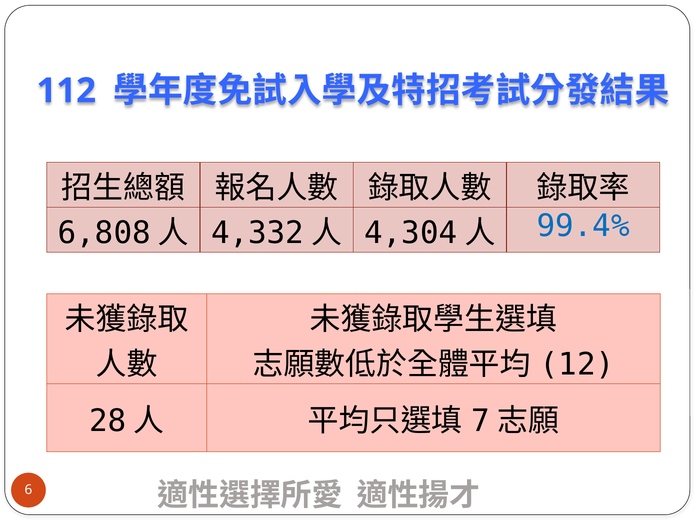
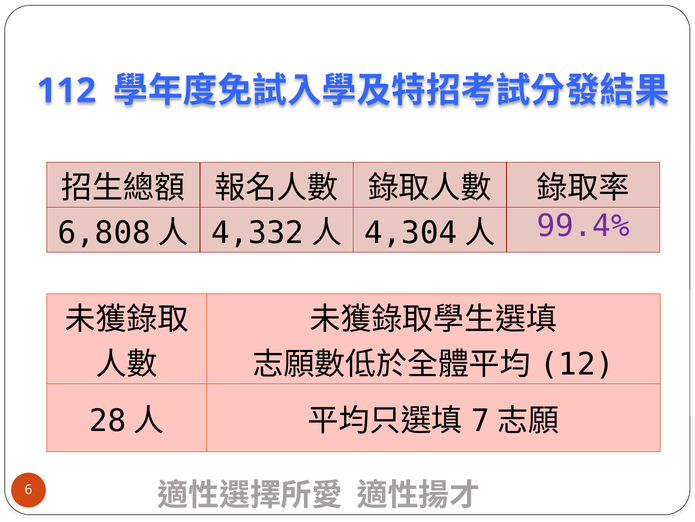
99.4% colour: blue -> purple
